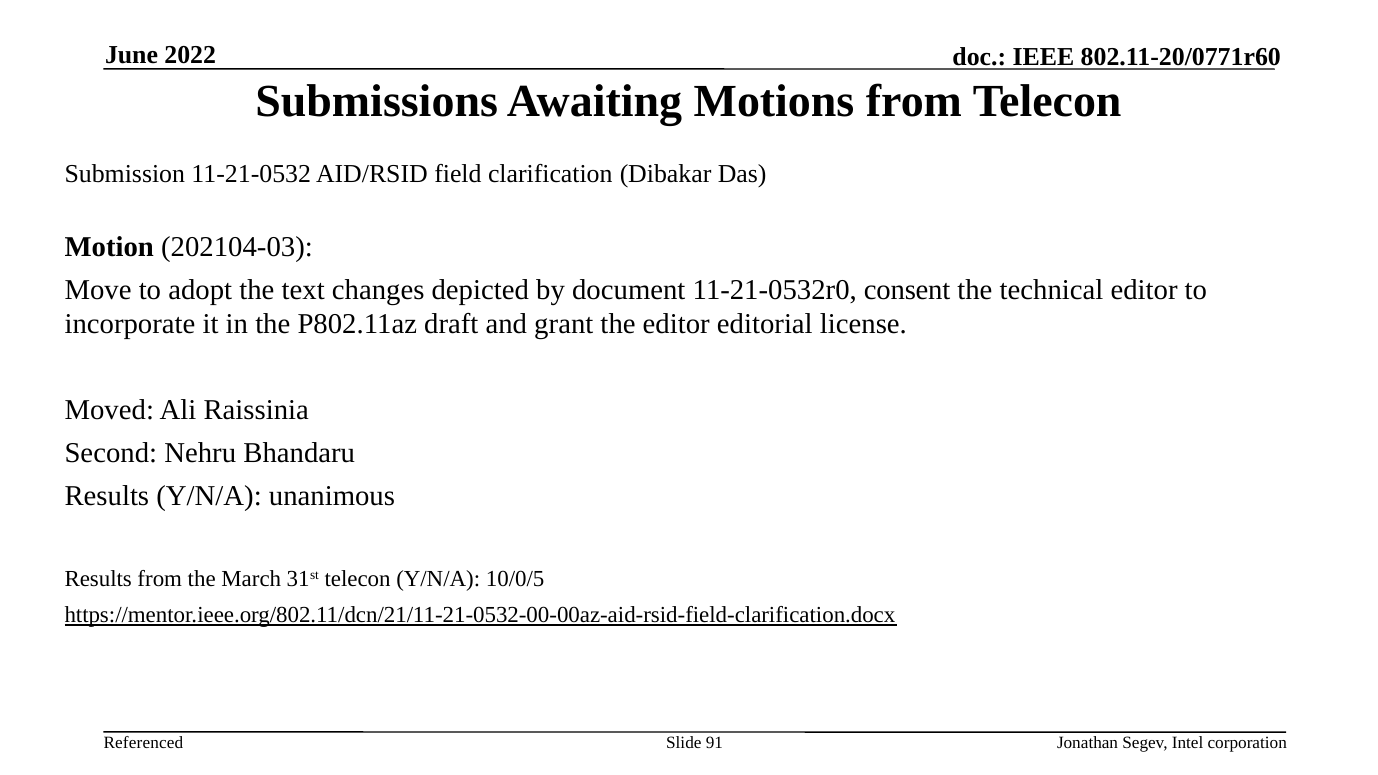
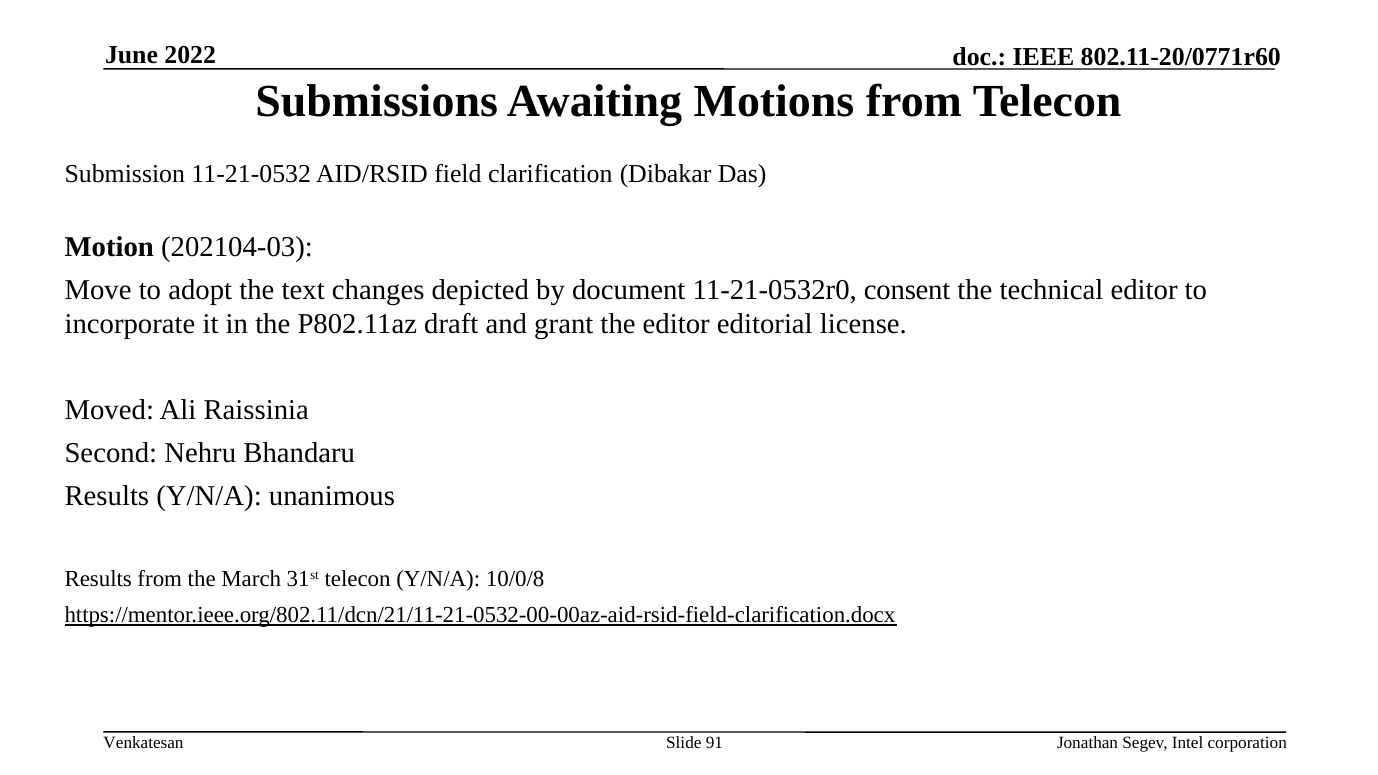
10/0/5: 10/0/5 -> 10/0/8
Referenced: Referenced -> Venkatesan
